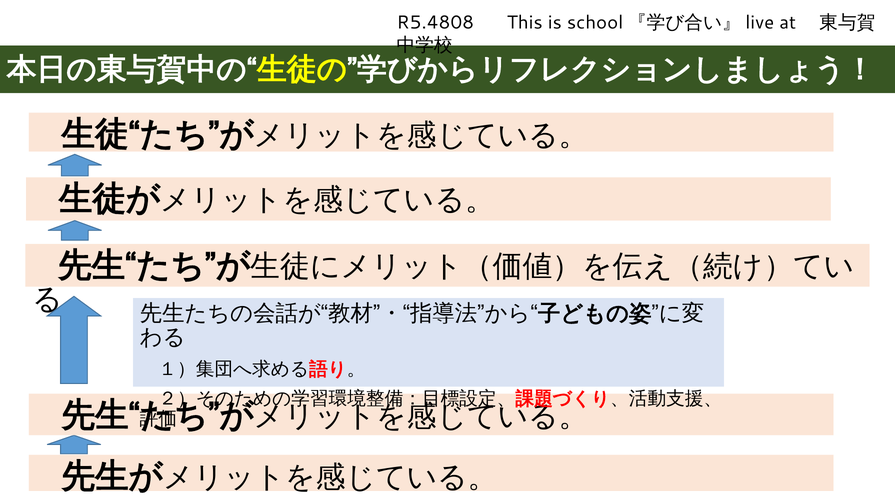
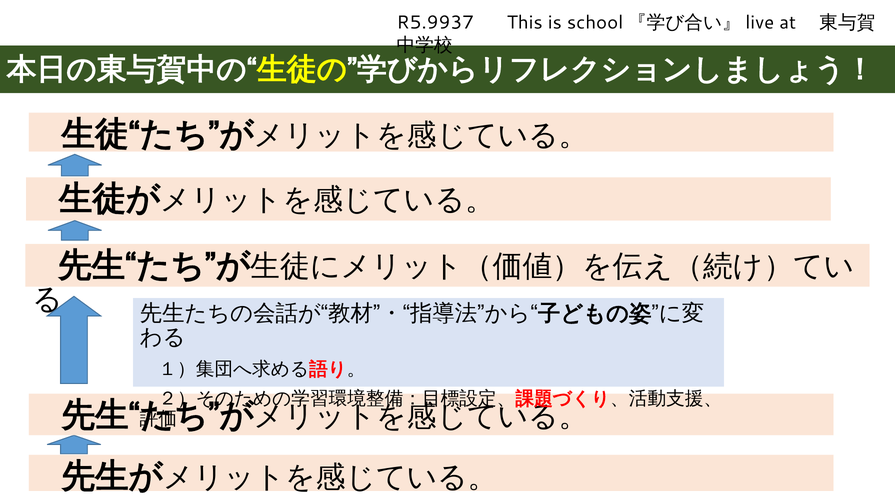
R5.4808: R5.4808 -> R5.9937
